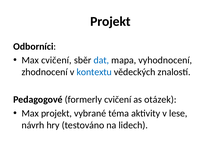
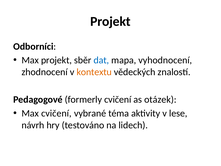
Max cvičení: cvičení -> projekt
kontextu colour: blue -> orange
Max projekt: projekt -> cvičení
